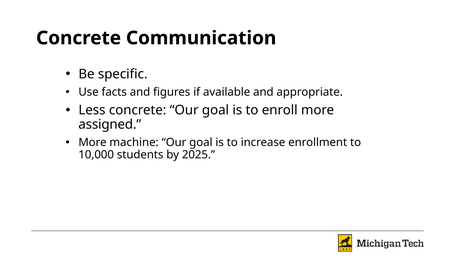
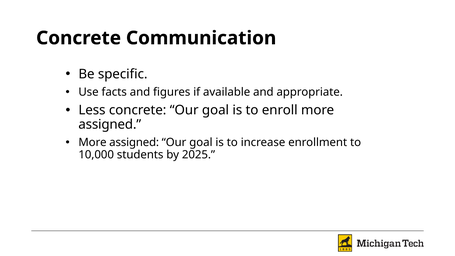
machine at (134, 143): machine -> assigned
